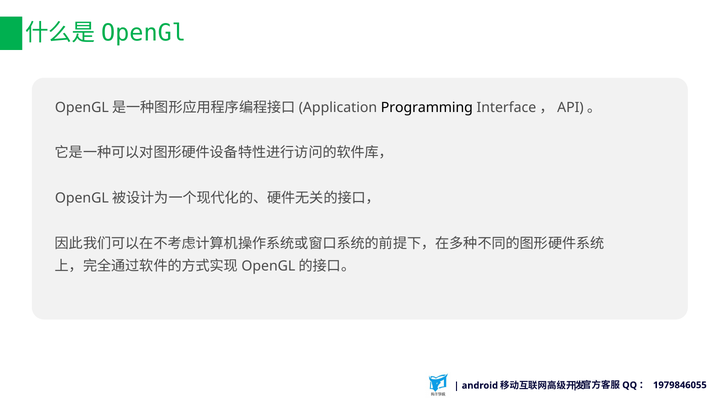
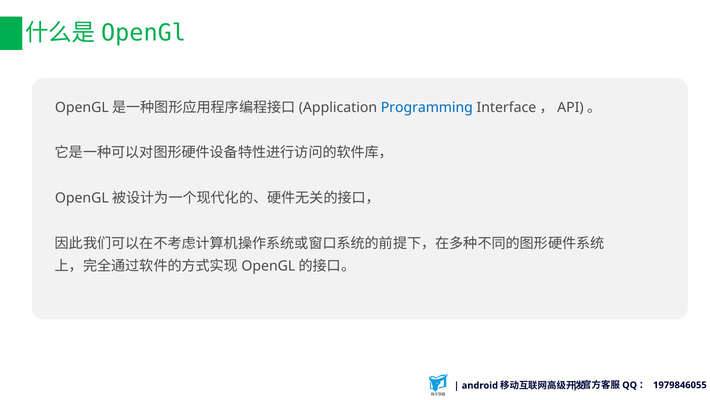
Programming colour: black -> blue
